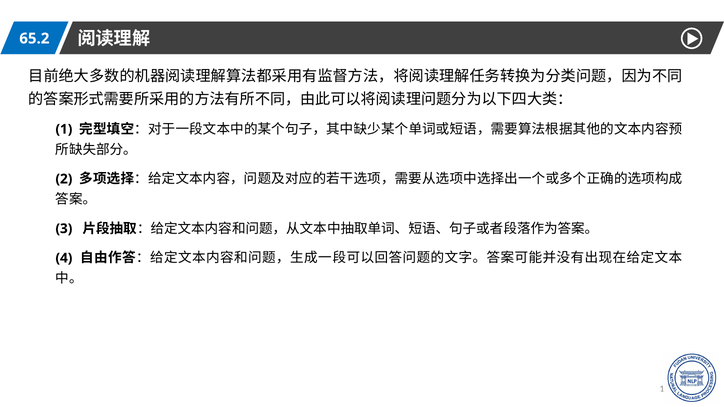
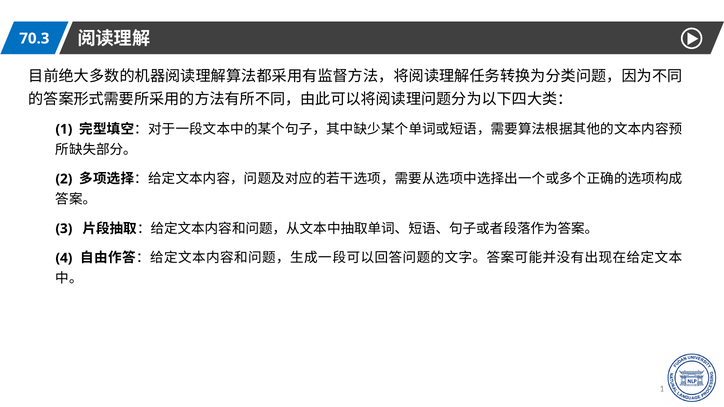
65.2: 65.2 -> 70.3
